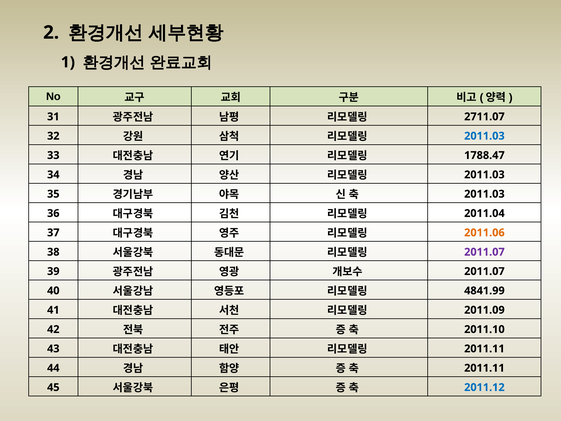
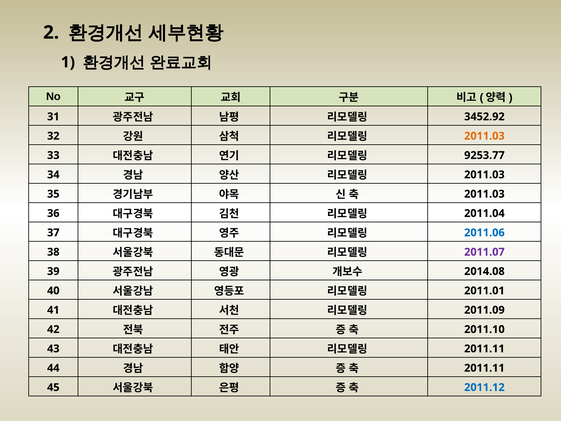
2711.07: 2711.07 -> 3452.92
2011.03 at (484, 136) colour: blue -> orange
1788.47: 1788.47 -> 9253.77
2011.06 colour: orange -> blue
2011.07 at (484, 271): 2011.07 -> 2014.08
4841.99: 4841.99 -> 2011.01
